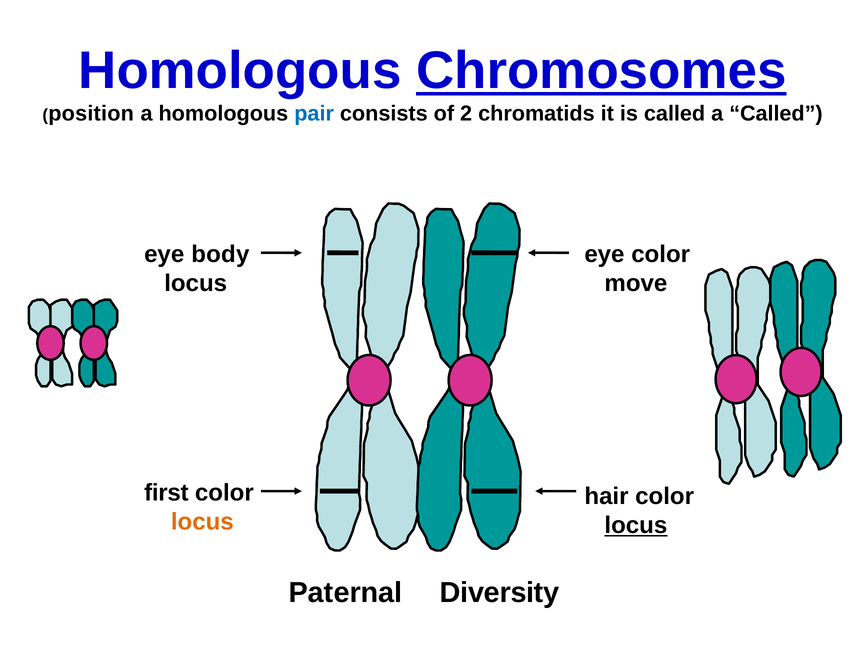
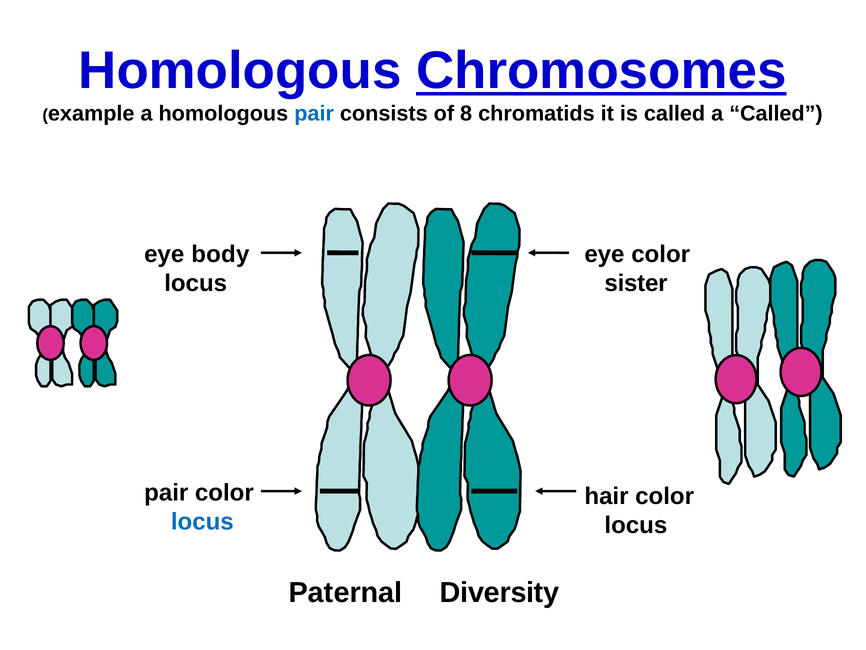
position: position -> example
2: 2 -> 8
move: move -> sister
first at (166, 492): first -> pair
locus at (202, 521) colour: orange -> blue
locus at (636, 525) underline: present -> none
